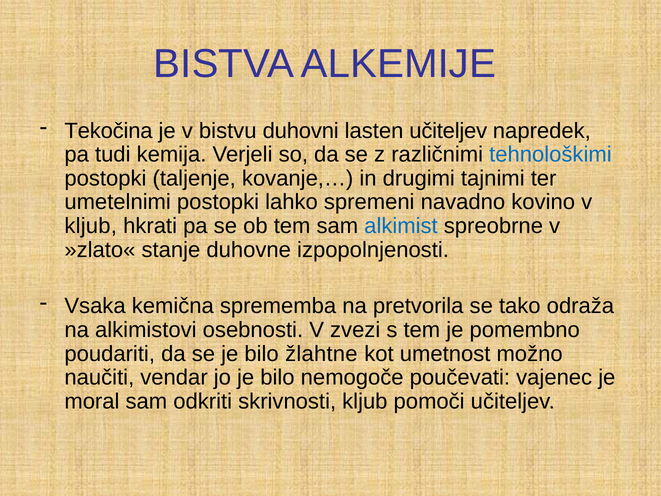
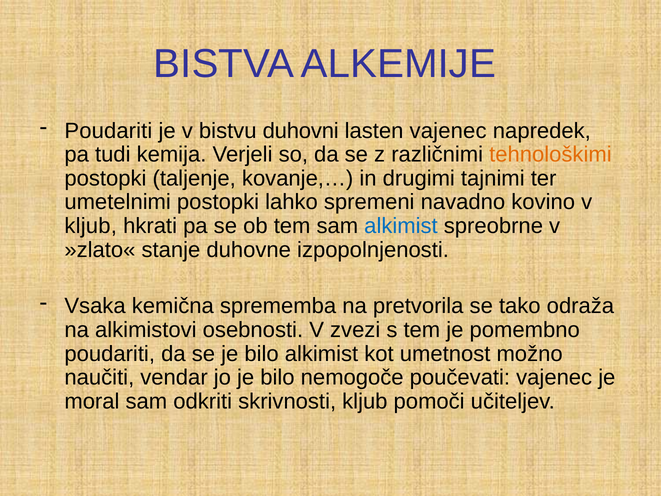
Tekočina at (109, 131): Tekočina -> Poudariti
lasten učiteljev: učiteljev -> vajenec
tehnološkimi colour: blue -> orange
bilo žlahtne: žlahtne -> alkimist
